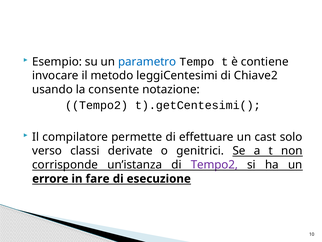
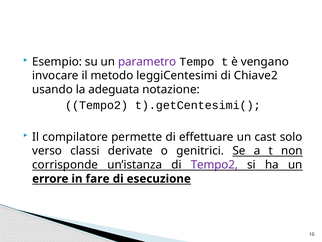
parametro colour: blue -> purple
contiene: contiene -> vengano
consente: consente -> adeguata
